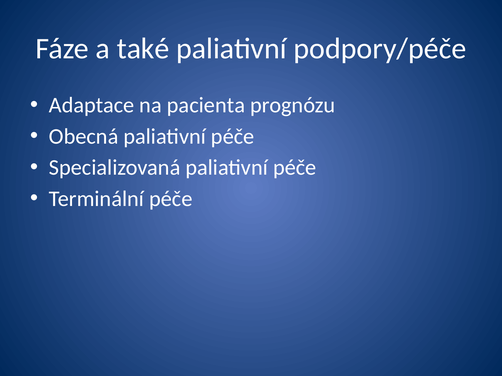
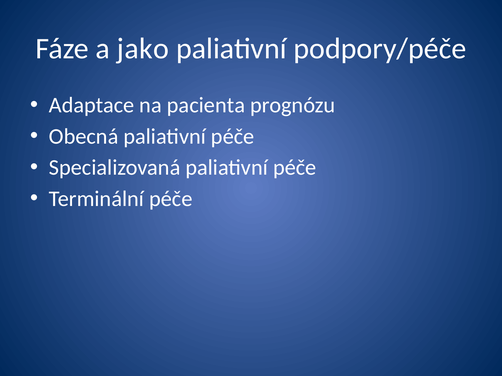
také: také -> jako
